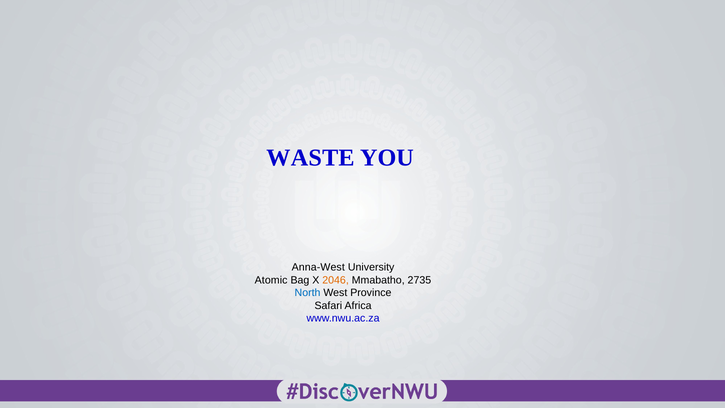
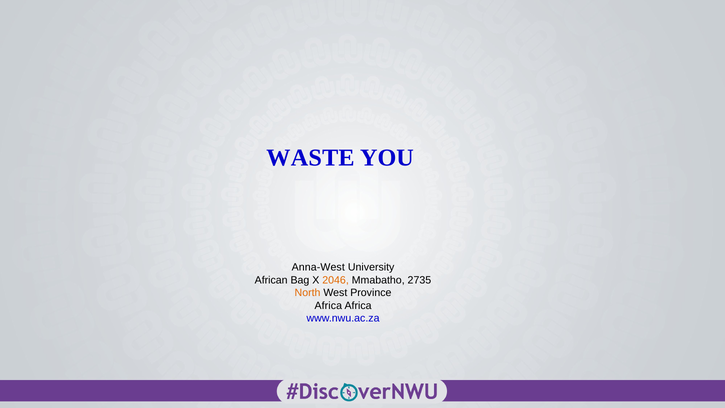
Atomic: Atomic -> African
North colour: blue -> orange
Safari at (328, 305): Safari -> Africa
